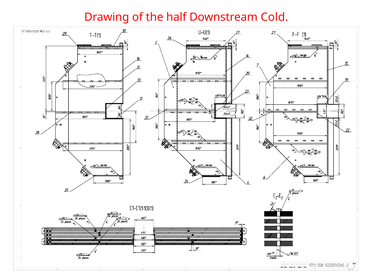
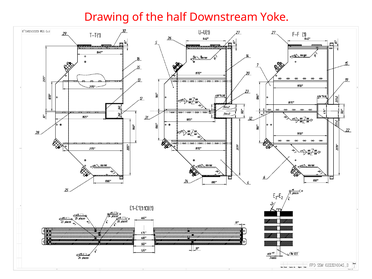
Cold: Cold -> Yoke
